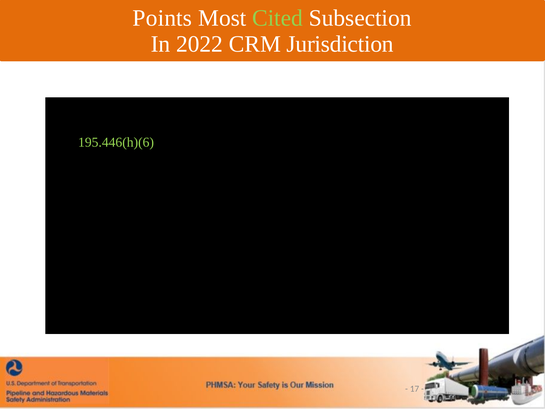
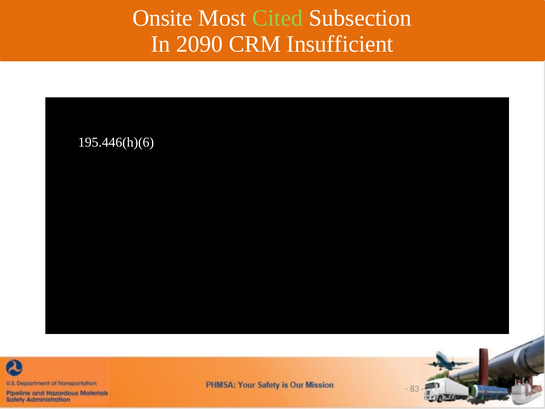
Points: Points -> Onsite
2022: 2022 -> 2090
Jurisdiction: Jurisdiction -> Insufficient
195.446(h)(6 colour: light green -> white
17: 17 -> 83
